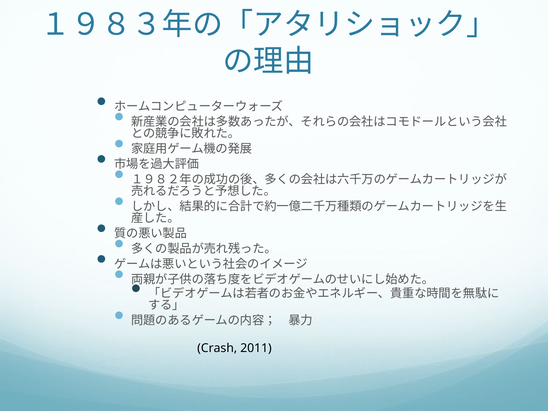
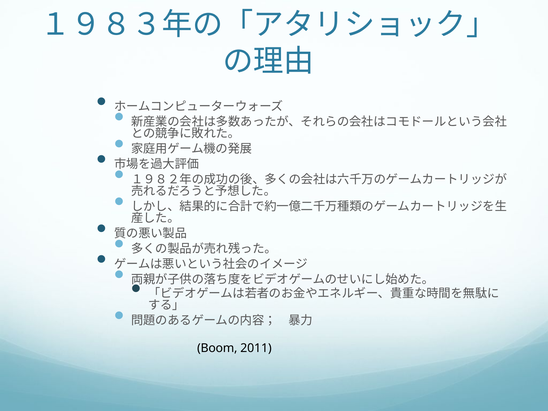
Crash: Crash -> Boom
